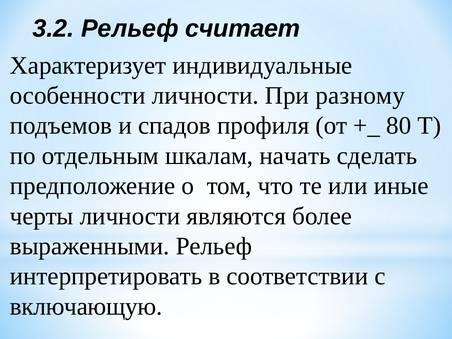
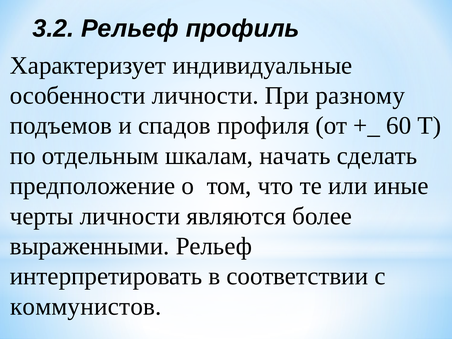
считает: считает -> профиль
80: 80 -> 60
включающую: включающую -> коммунистов
